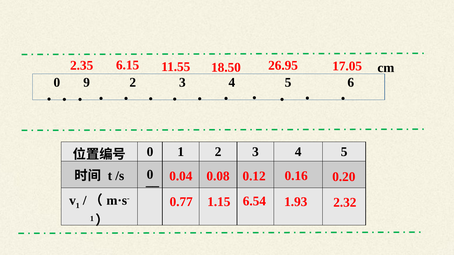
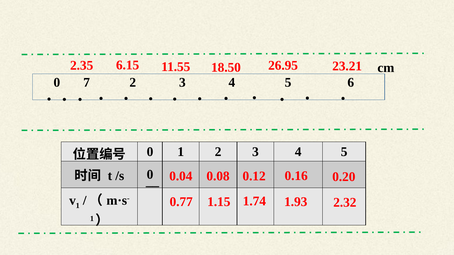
17.05: 17.05 -> 23.21
9: 9 -> 7
6.54: 6.54 -> 1.74
